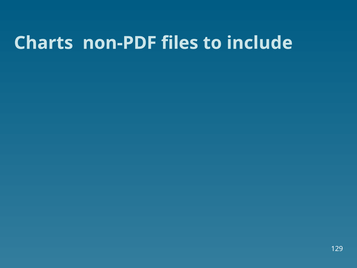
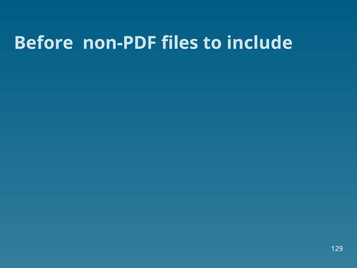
Charts: Charts -> Before
